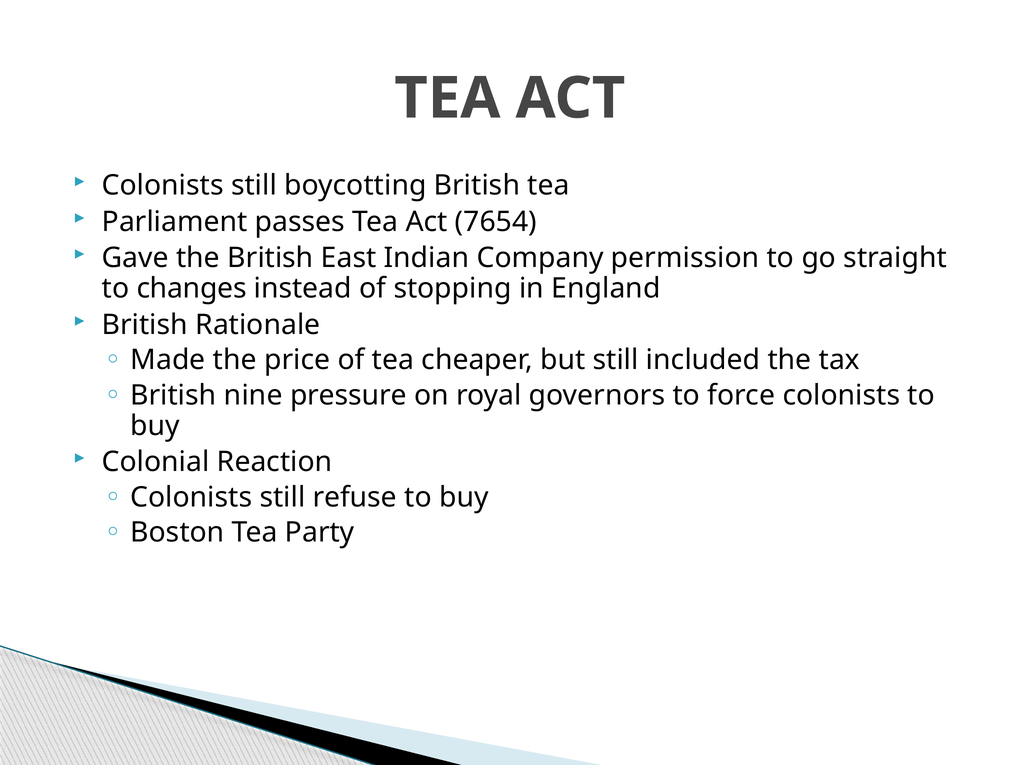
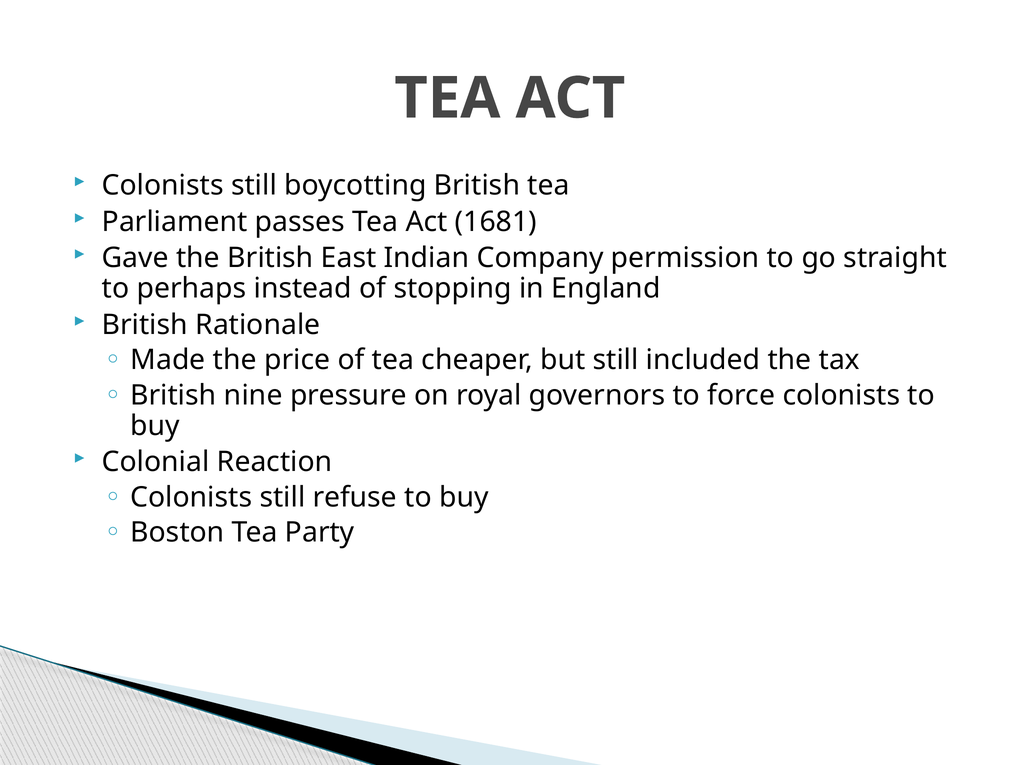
7654: 7654 -> 1681
changes: changes -> perhaps
